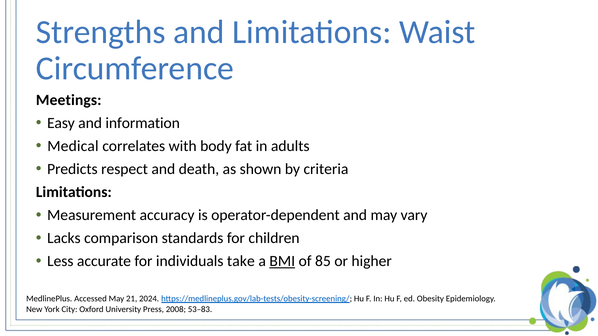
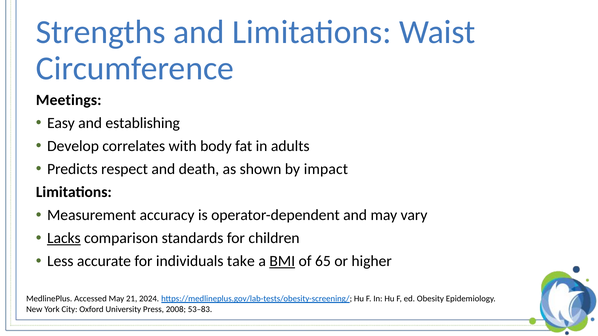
information: information -> establishing
Medical: Medical -> Develop
criteria: criteria -> impact
Lacks underline: none -> present
85: 85 -> 65
